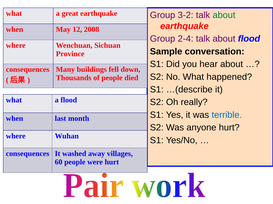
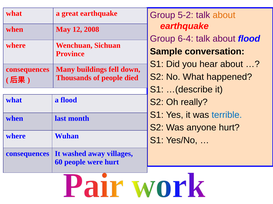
3-2: 3-2 -> 5-2
about at (224, 15) colour: green -> orange
2-4: 2-4 -> 6-4
